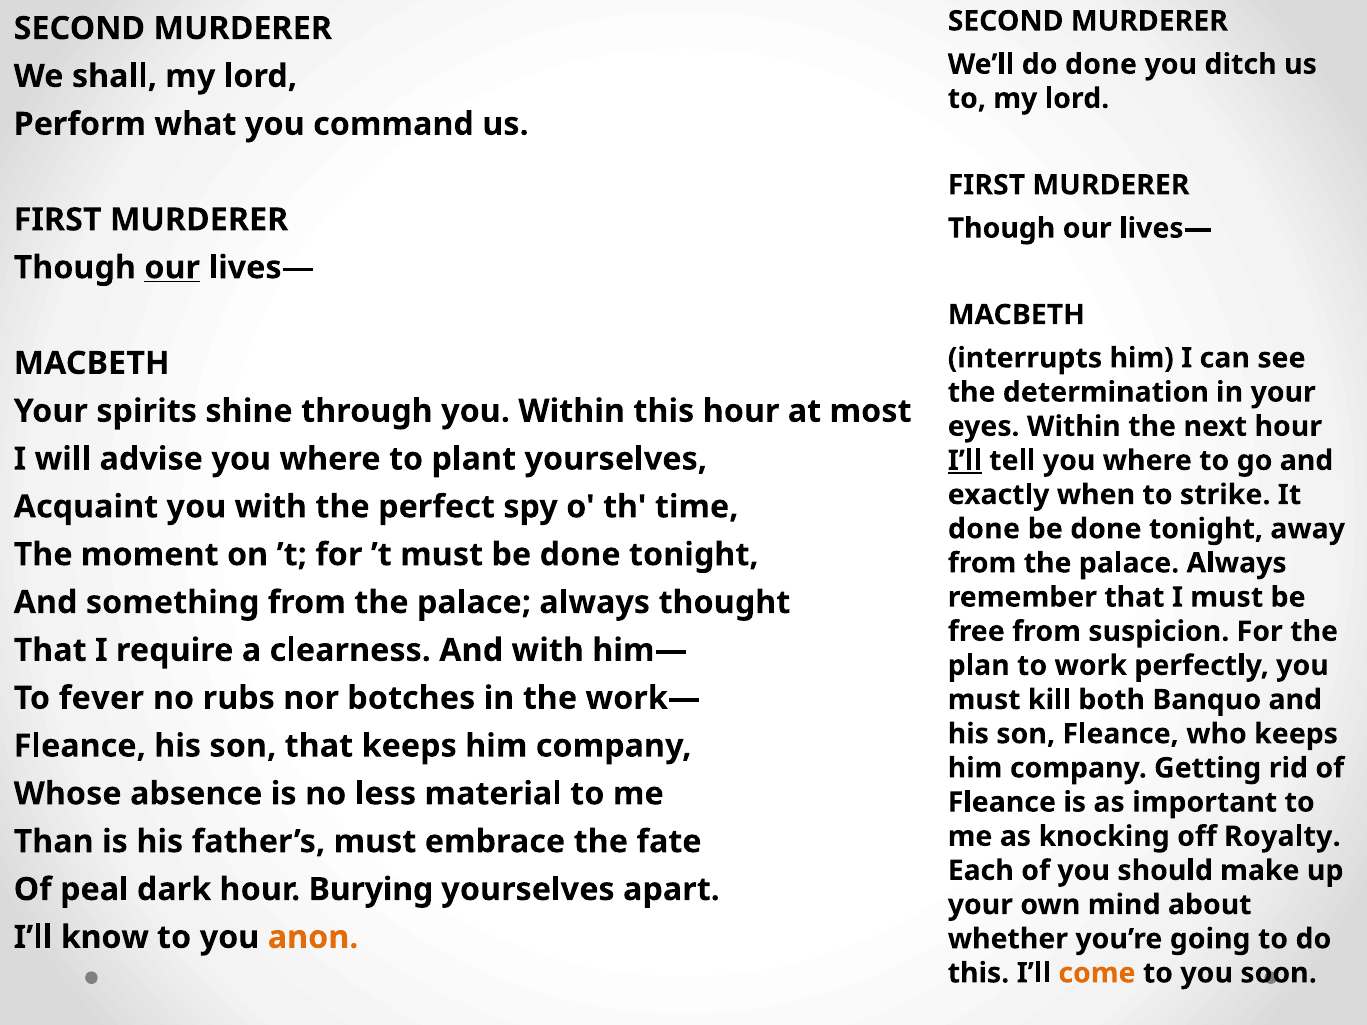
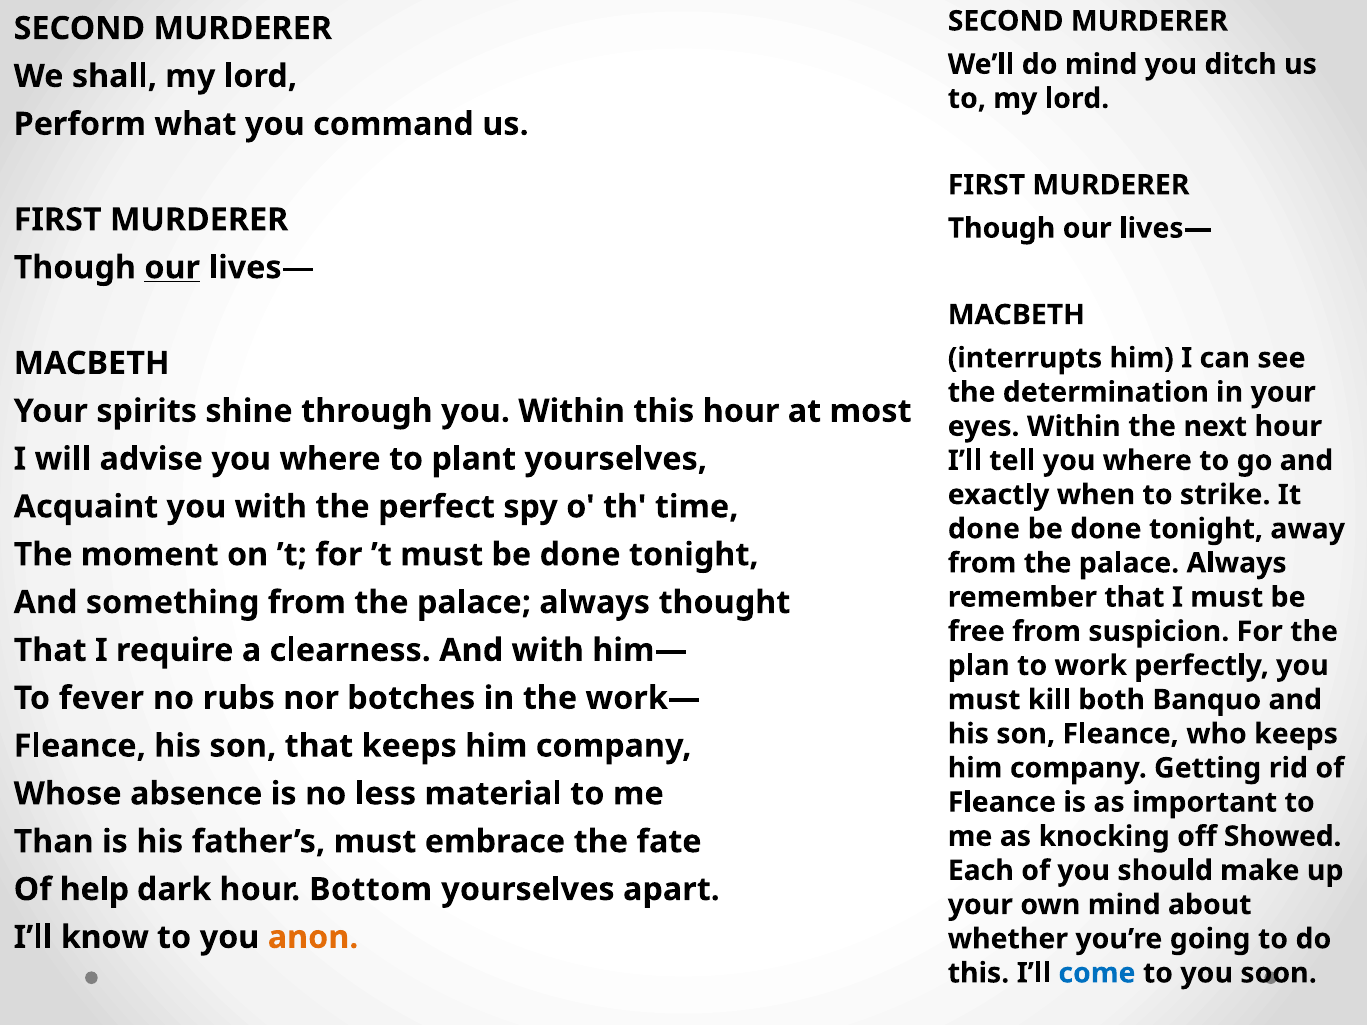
do done: done -> mind
I’ll at (965, 461) underline: present -> none
Royalty: Royalty -> Showed
peal: peal -> help
Burying: Burying -> Bottom
come colour: orange -> blue
